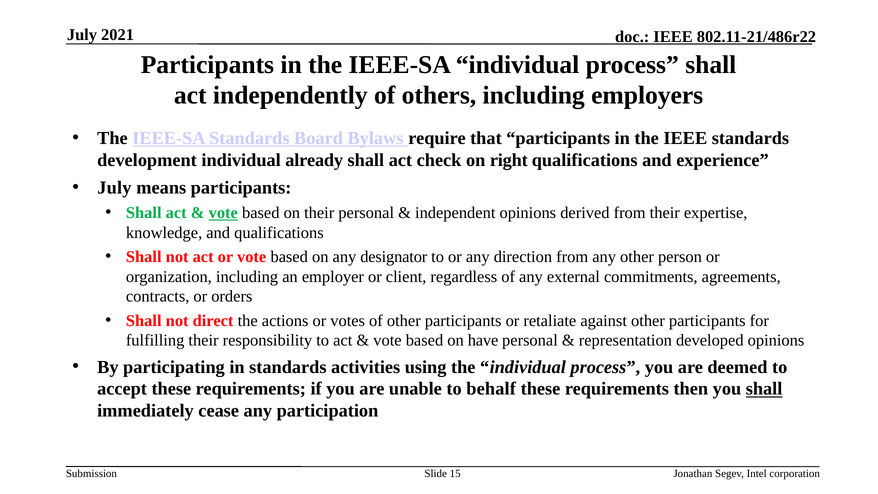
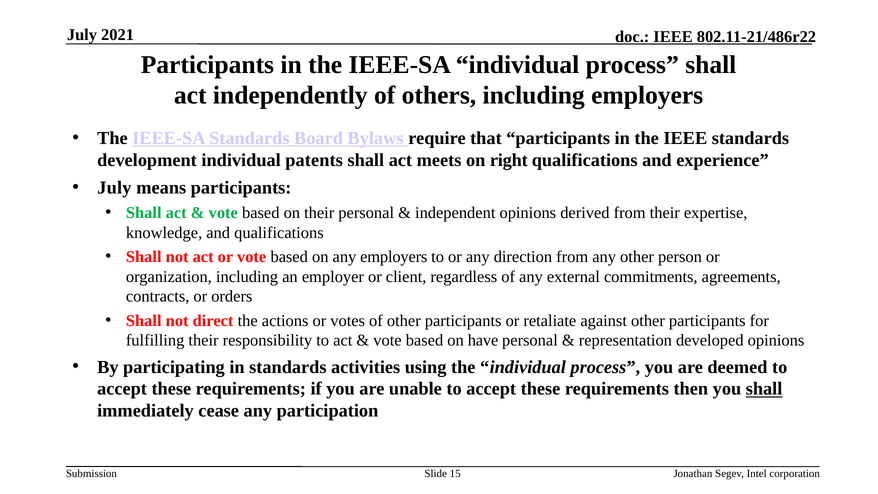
already: already -> patents
check: check -> meets
vote at (223, 213) underline: present -> none
any designator: designator -> employers
unable to behalf: behalf -> accept
